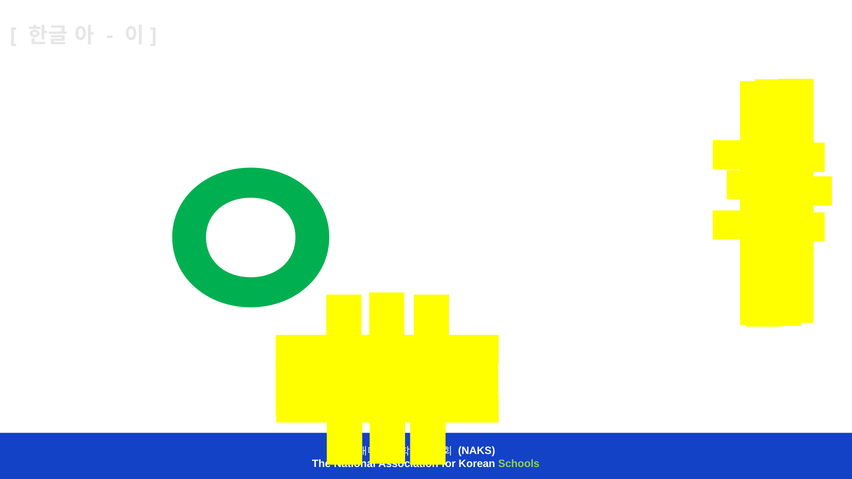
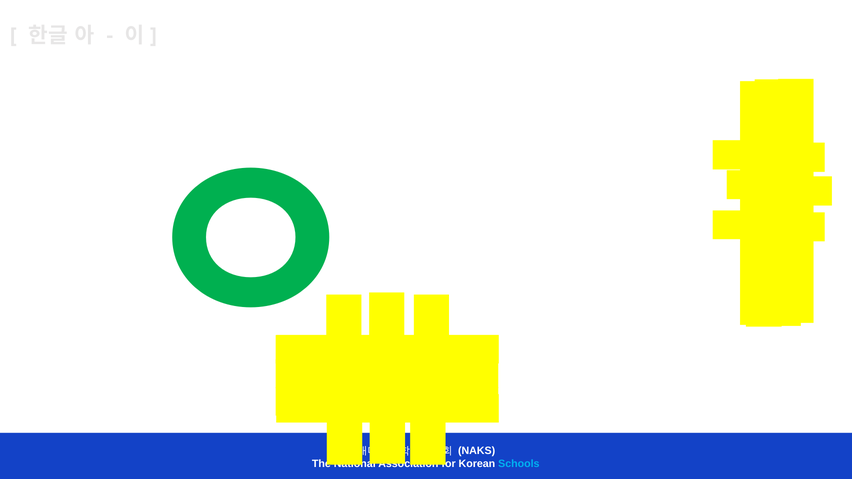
Schools colour: light green -> light blue
